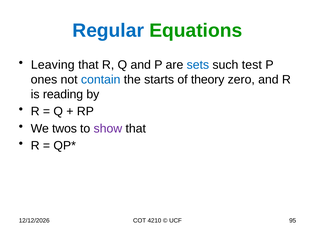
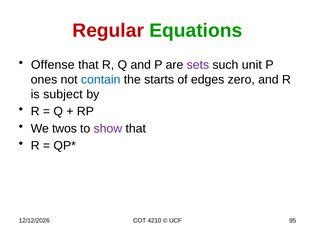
Regular colour: blue -> red
Leaving: Leaving -> Offense
sets colour: blue -> purple
test: test -> unit
theory: theory -> edges
reading: reading -> subject
